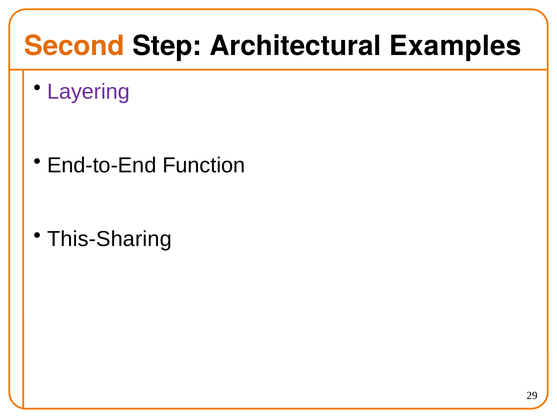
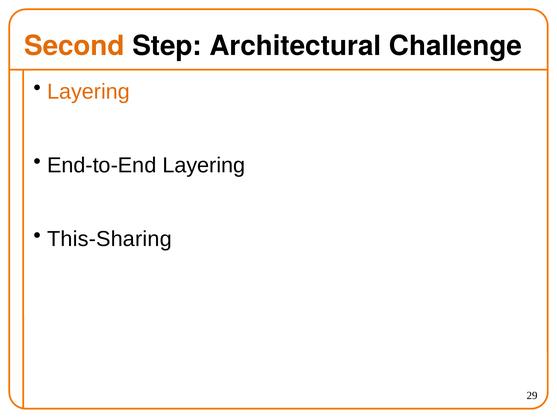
Examples: Examples -> Challenge
Layering at (89, 92) colour: purple -> orange
End-to-End Function: Function -> Layering
